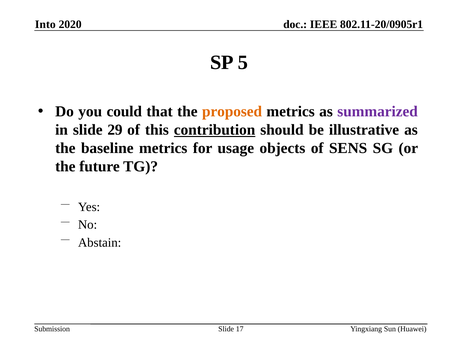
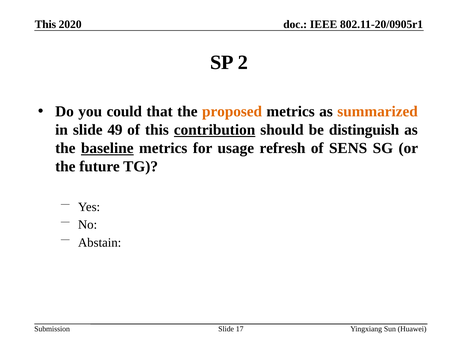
Into at (45, 24): Into -> This
5: 5 -> 2
summarized colour: purple -> orange
29: 29 -> 49
illustrative: illustrative -> distinguish
baseline underline: none -> present
objects: objects -> refresh
